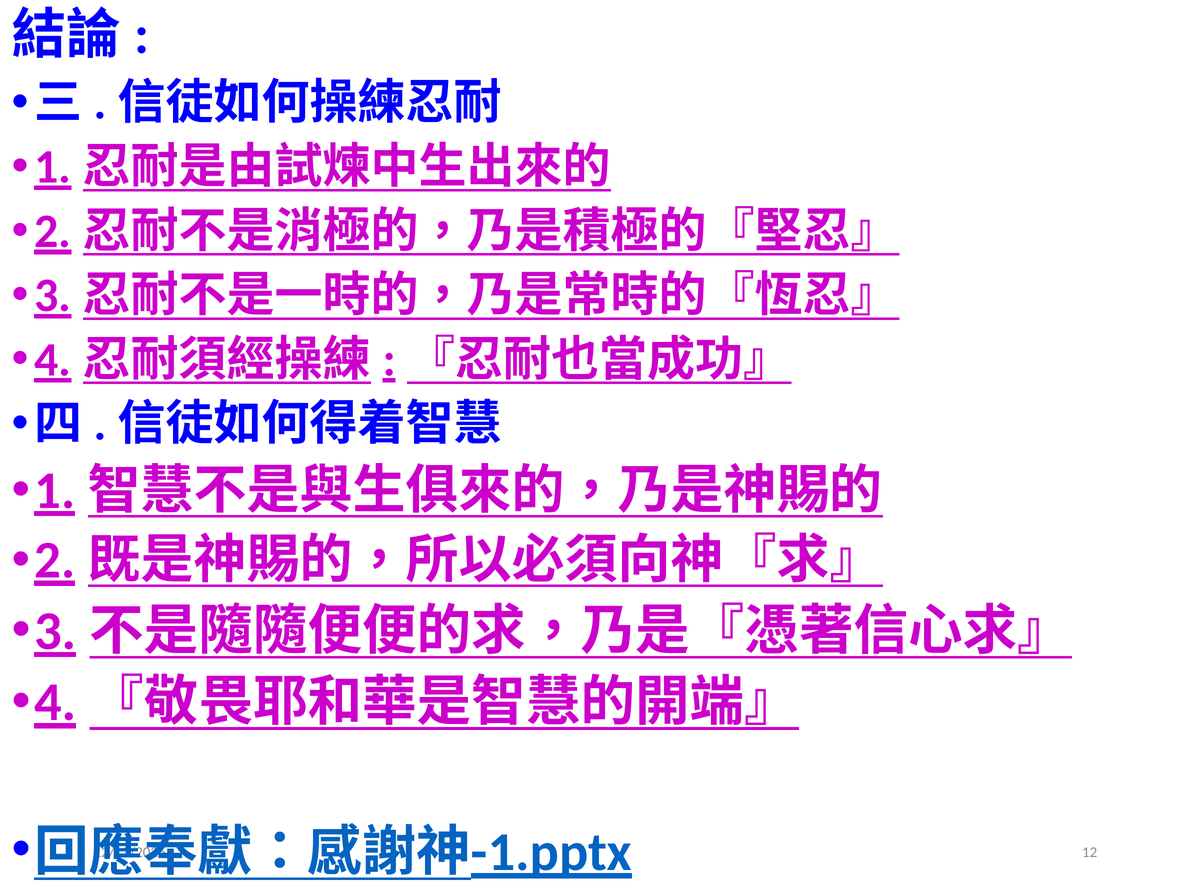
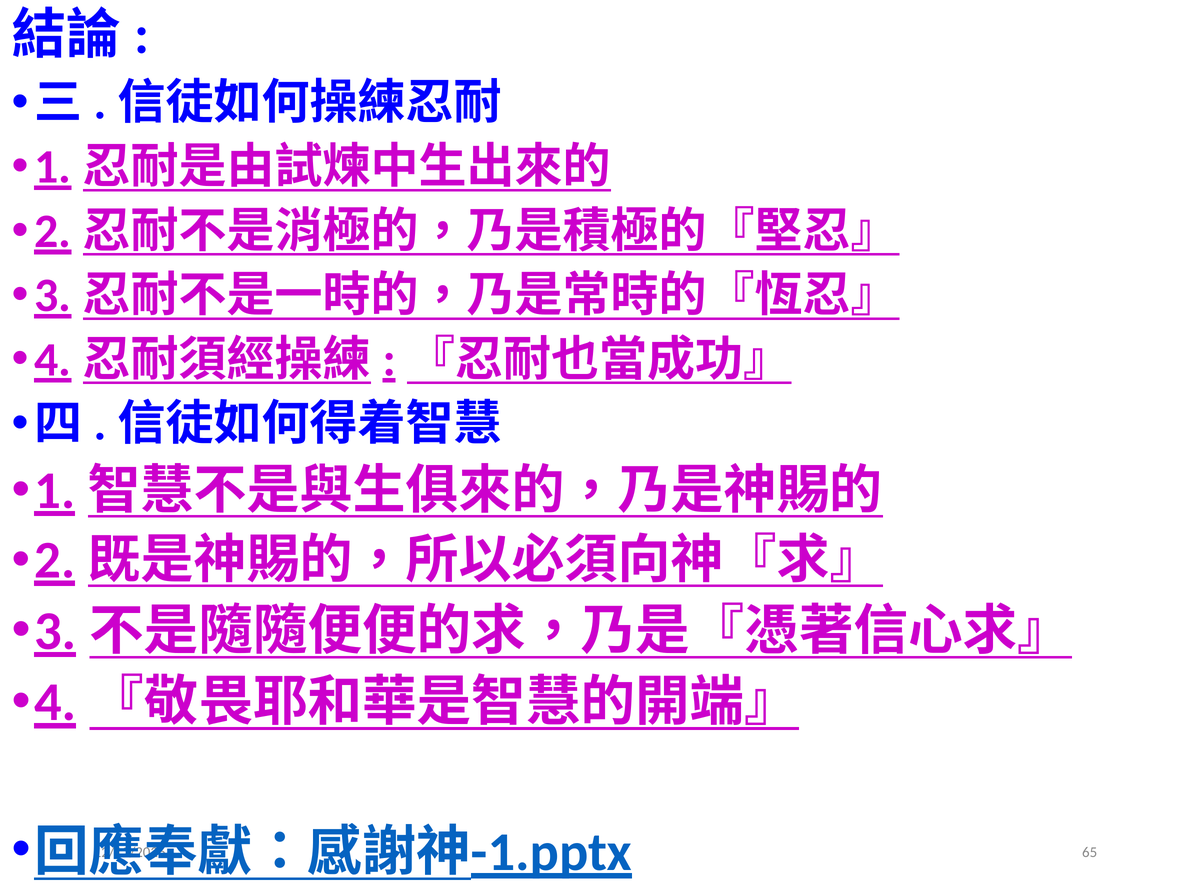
12: 12 -> 65
